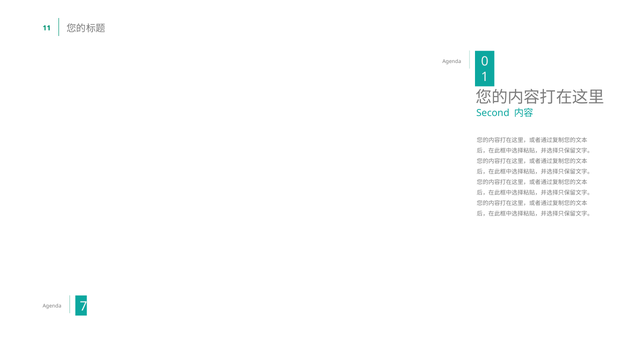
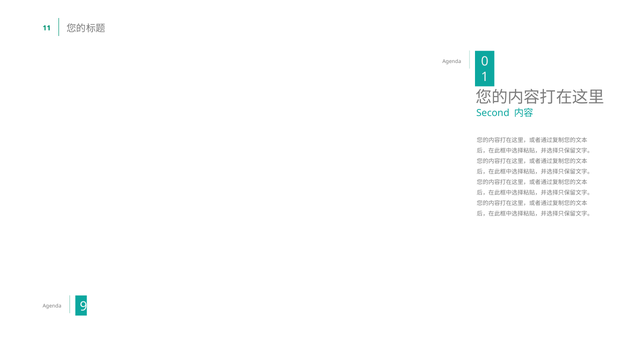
7: 7 -> 9
